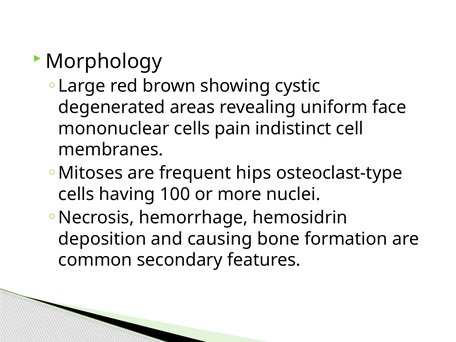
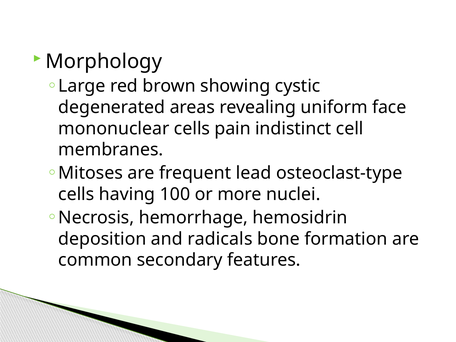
hips: hips -> lead
causing: causing -> radicals
